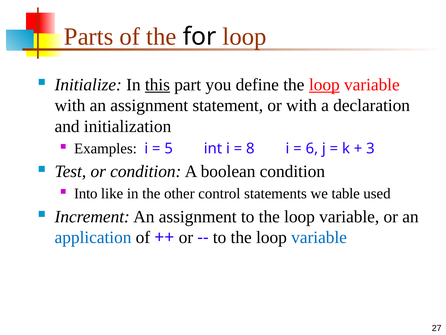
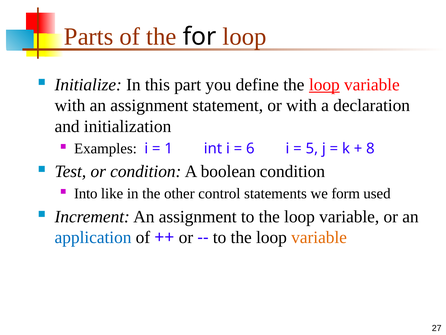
this underline: present -> none
5: 5 -> 1
8: 8 -> 6
6: 6 -> 5
3: 3 -> 8
table: table -> form
variable at (319, 237) colour: blue -> orange
